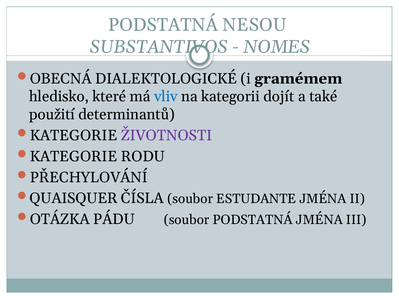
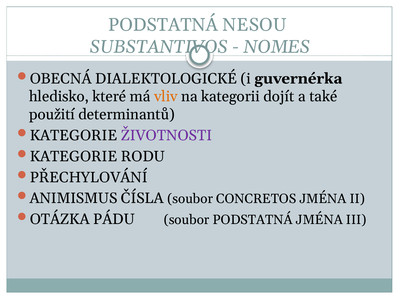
gramémem: gramémem -> guvernérka
vliv colour: blue -> orange
QUAISQUER: QUAISQUER -> ANIMISMUS
ESTUDANTE: ESTUDANTE -> CONCRETOS
